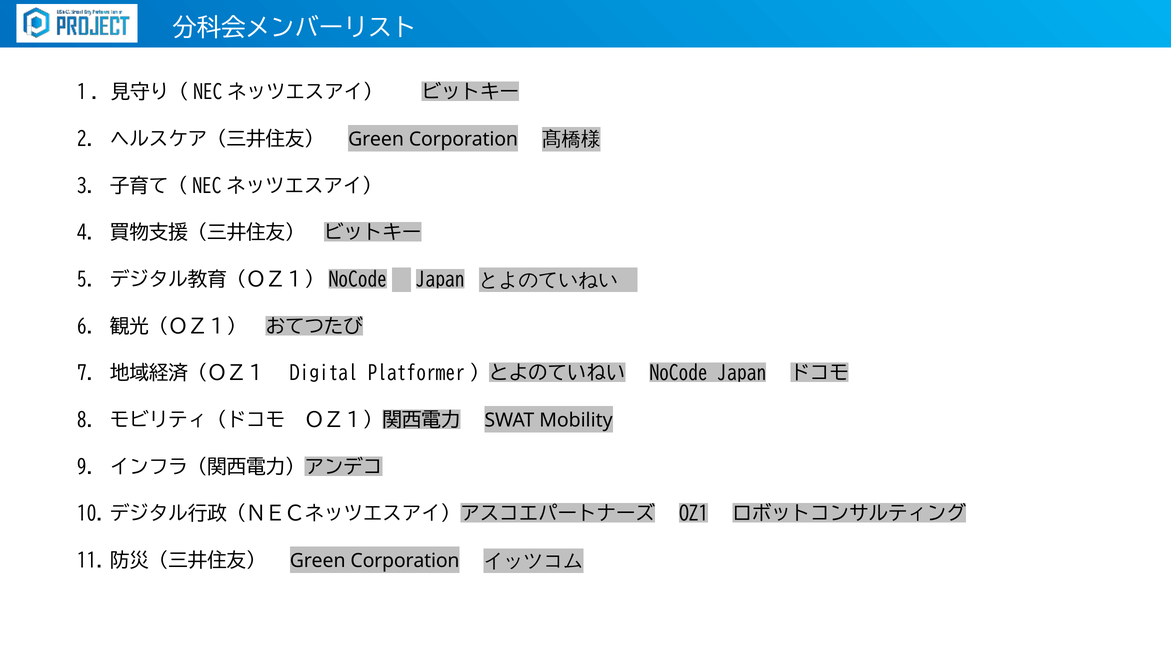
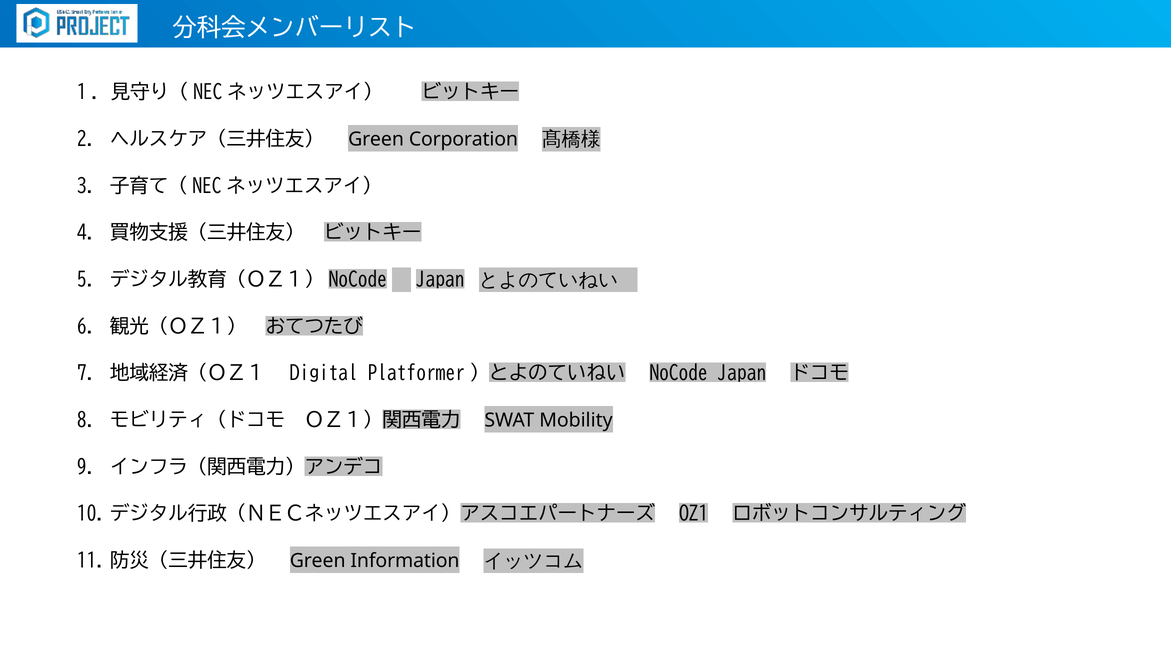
Corporation at (405, 561): Corporation -> Information
